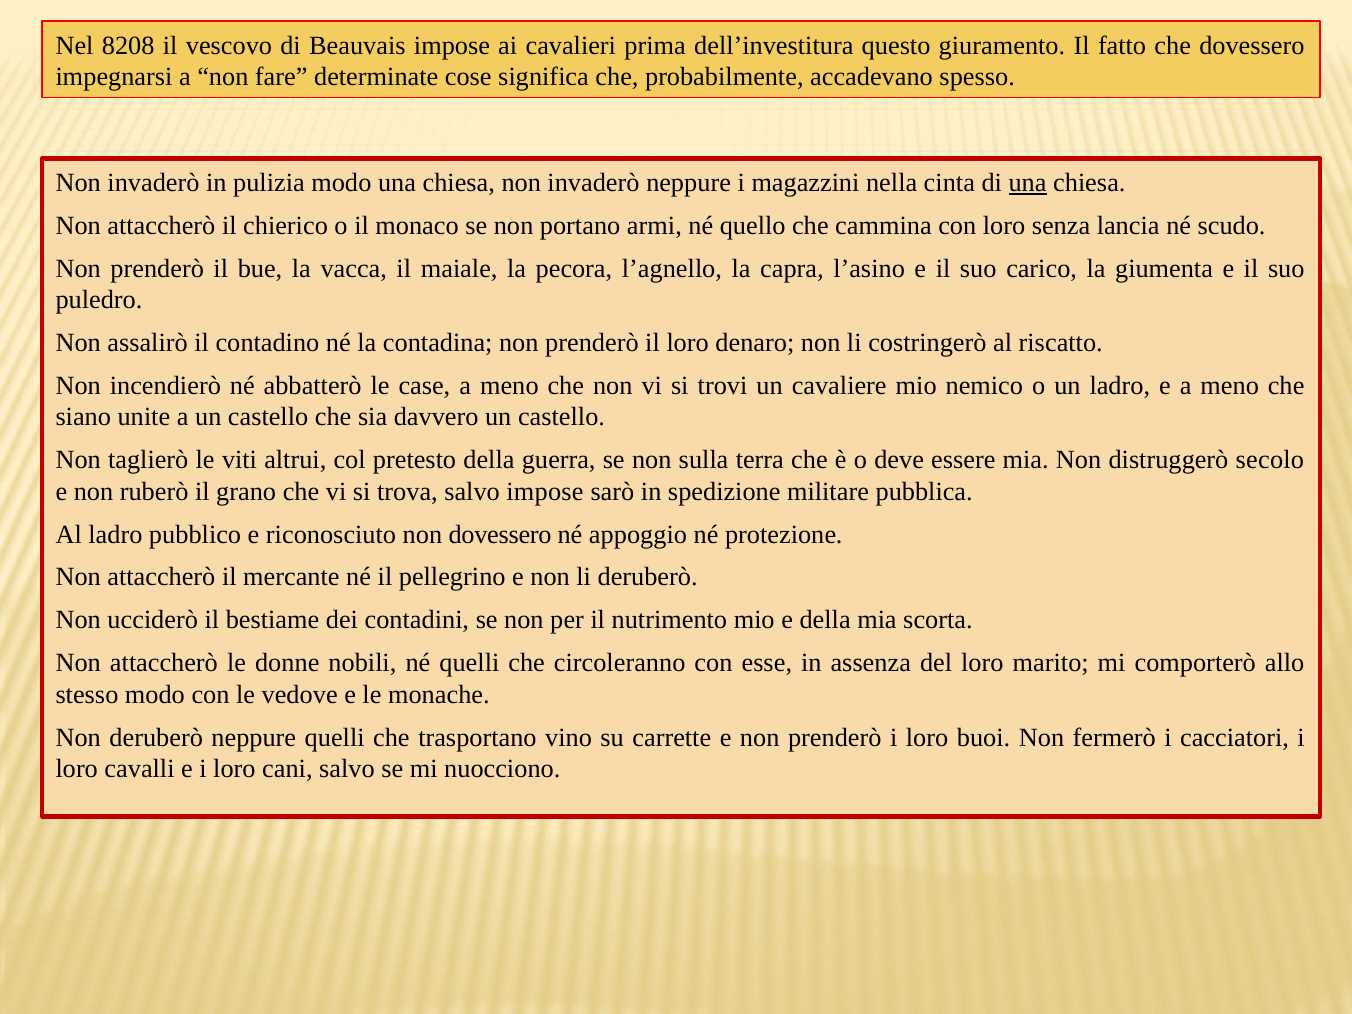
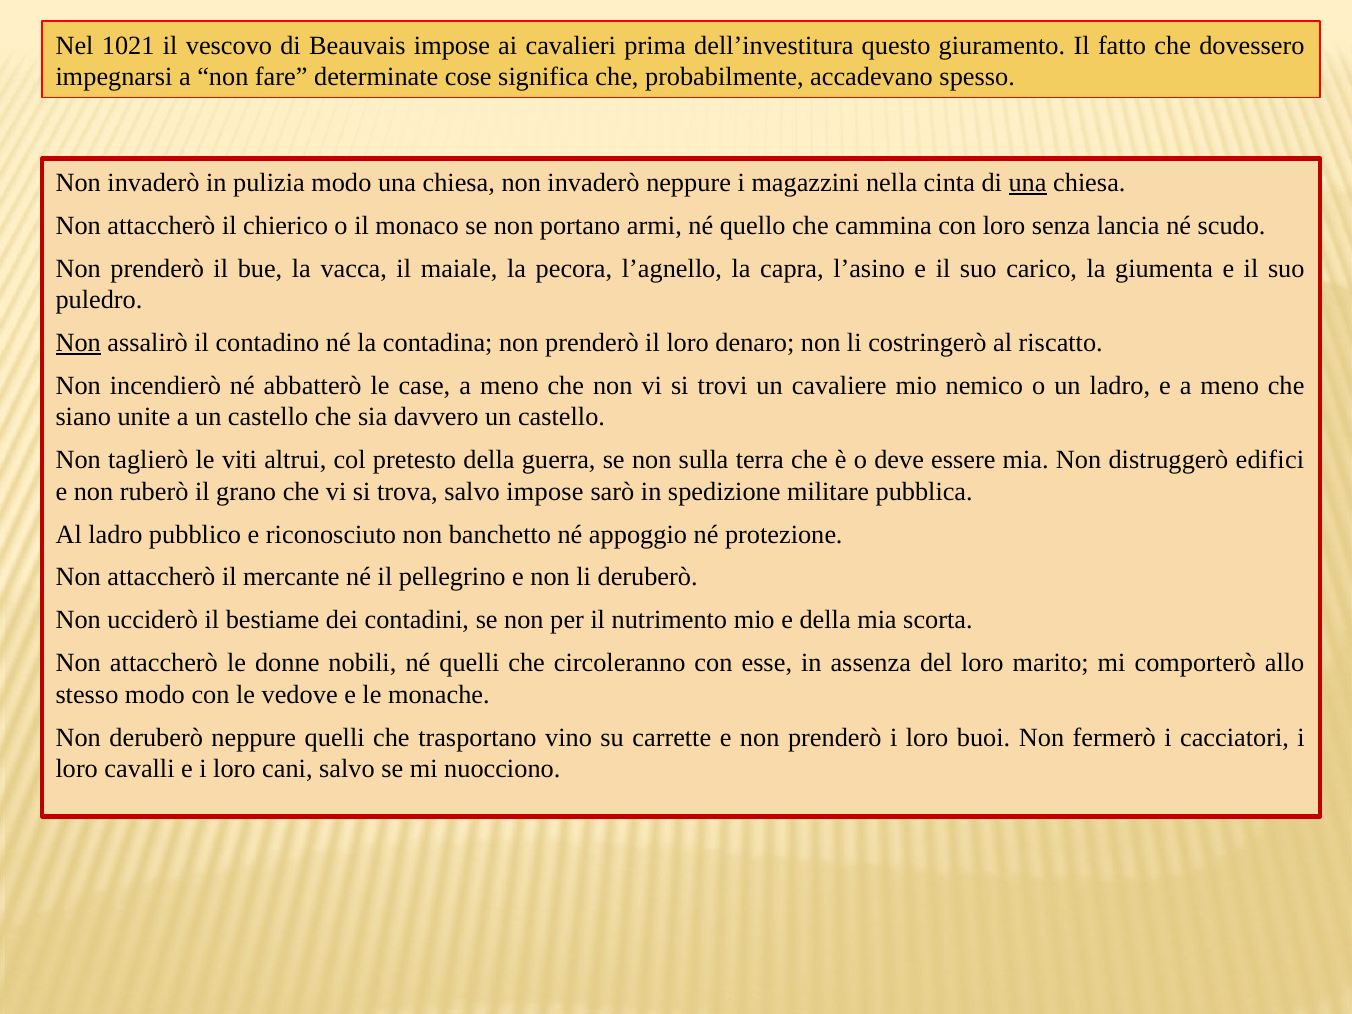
8208: 8208 -> 1021
Non at (78, 343) underline: none -> present
secolo: secolo -> edifici
non dovessero: dovessero -> banchetto
